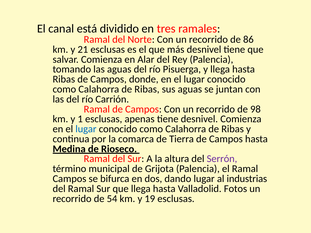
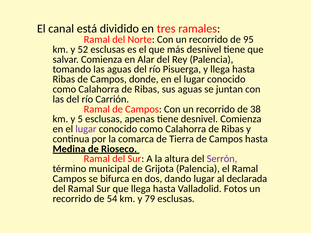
86: 86 -> 95
21: 21 -> 52
98: 98 -> 38
1: 1 -> 5
lugar at (86, 129) colour: blue -> purple
industrias: industrias -> declarada
19: 19 -> 79
